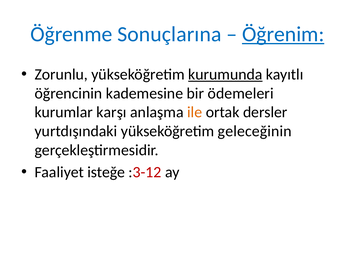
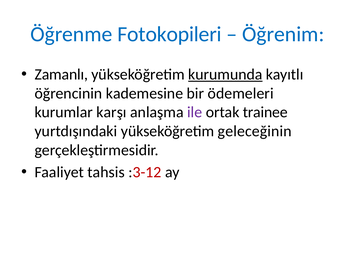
Sonuçlarına: Sonuçlarına -> Fotokopileri
Öğrenim underline: present -> none
Zorunlu: Zorunlu -> Zamanlı
ile colour: orange -> purple
dersler: dersler -> trainee
isteğe: isteğe -> tahsis
